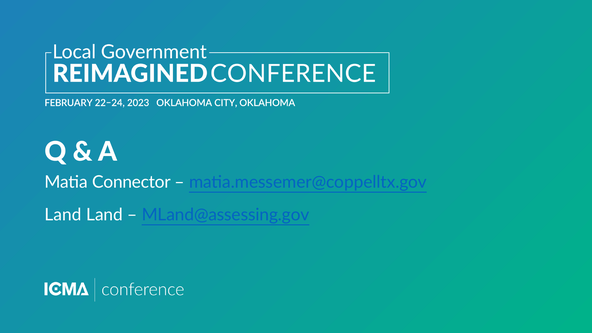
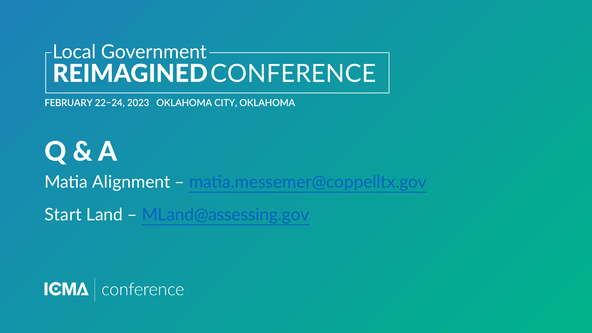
Connector: Connector -> Alignment
Land at (63, 215): Land -> Start
